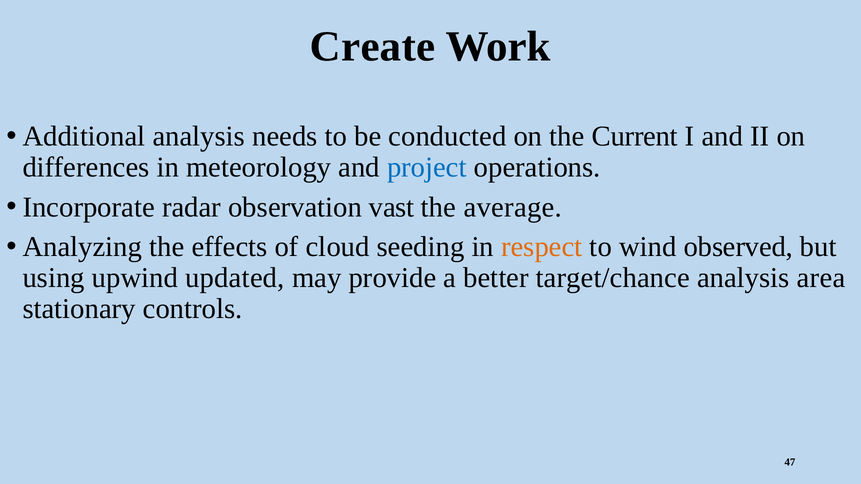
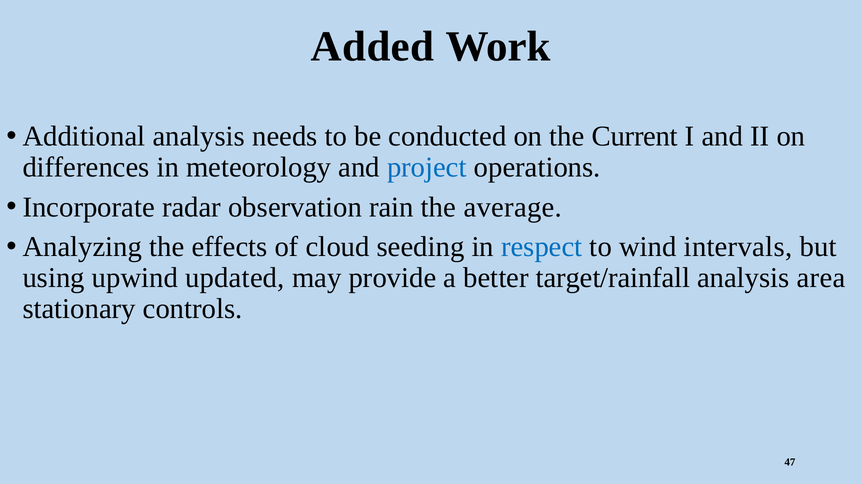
Create: Create -> Added
vast: vast -> rain
respect colour: orange -> blue
observed: observed -> intervals
target/chance: target/chance -> target/rainfall
